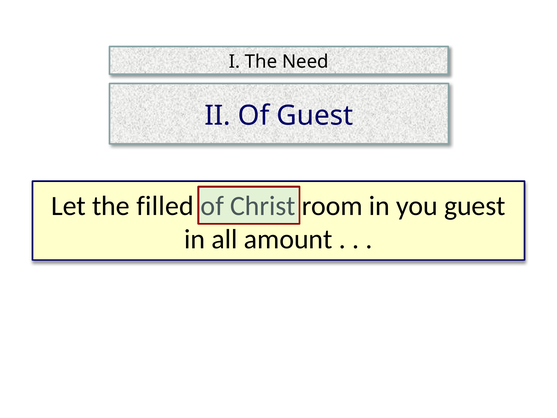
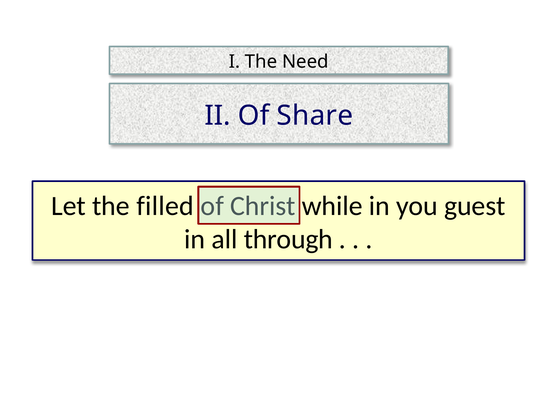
Of Guest: Guest -> Share
room: room -> while
amount: amount -> through
